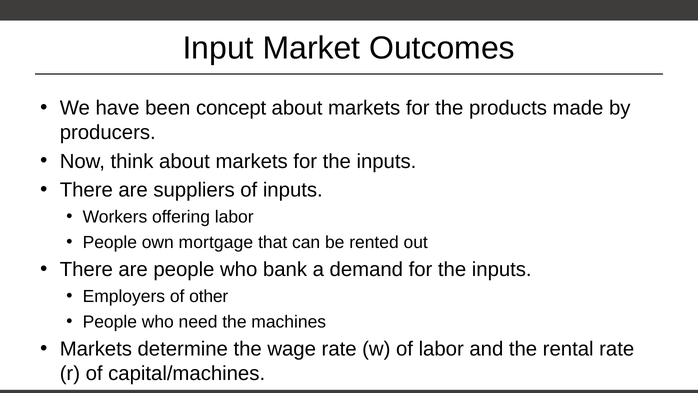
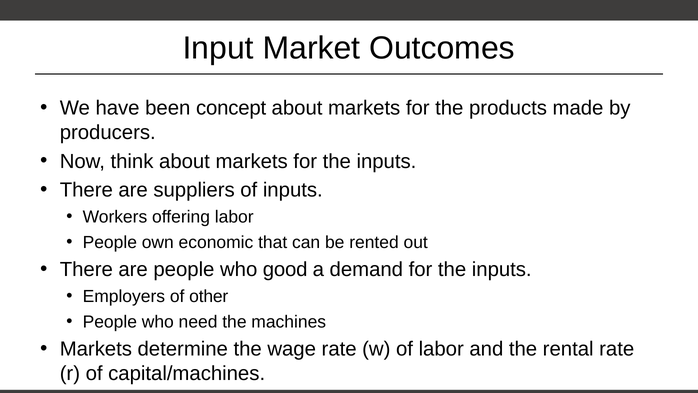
mortgage: mortgage -> economic
bank: bank -> good
